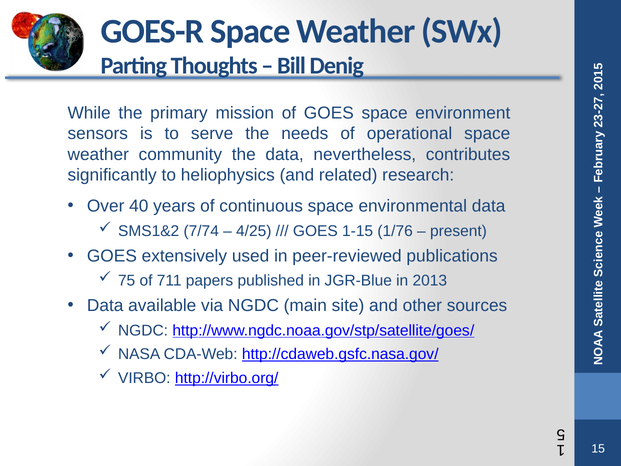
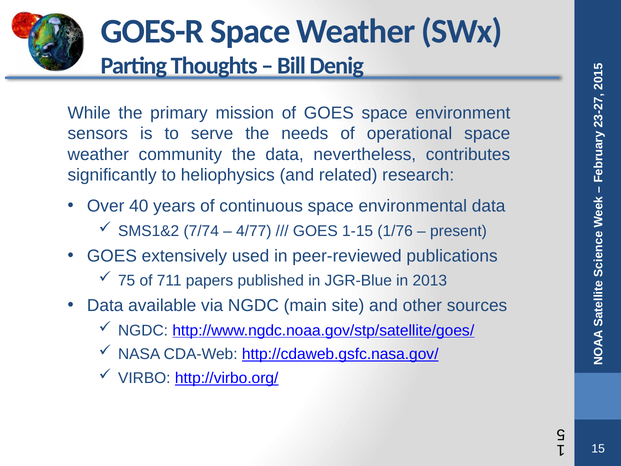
4/25: 4/25 -> 4/77
